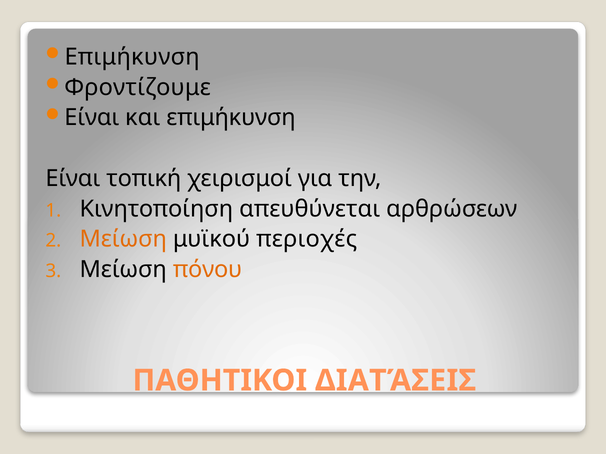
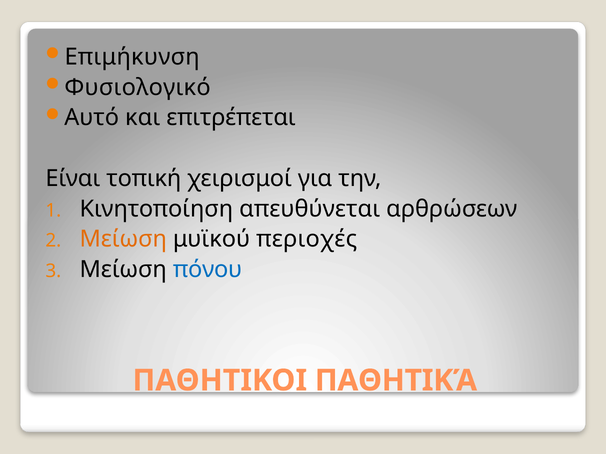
Φροντίζουμε: Φροντίζουμε -> Φυσιολογικό
Είναι at (92, 118): Είναι -> Αυτό
και επιμήκυνση: επιμήκυνση -> επιτρέπεται
πόνου colour: orange -> blue
ΔΙΑΤΆΣΕΙΣ: ΔΙΑΤΆΣΕΙΣ -> ΠΑΘΗΤΙΚΆ
